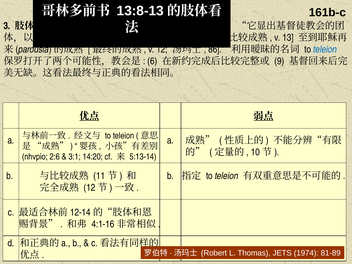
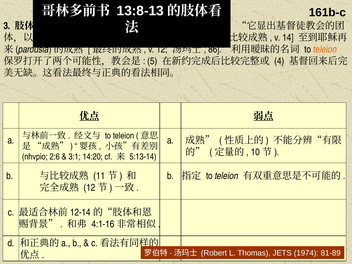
13: 13 -> 14
teleion at (325, 49) colour: blue -> orange
6: 6 -> 5
9: 9 -> 4
